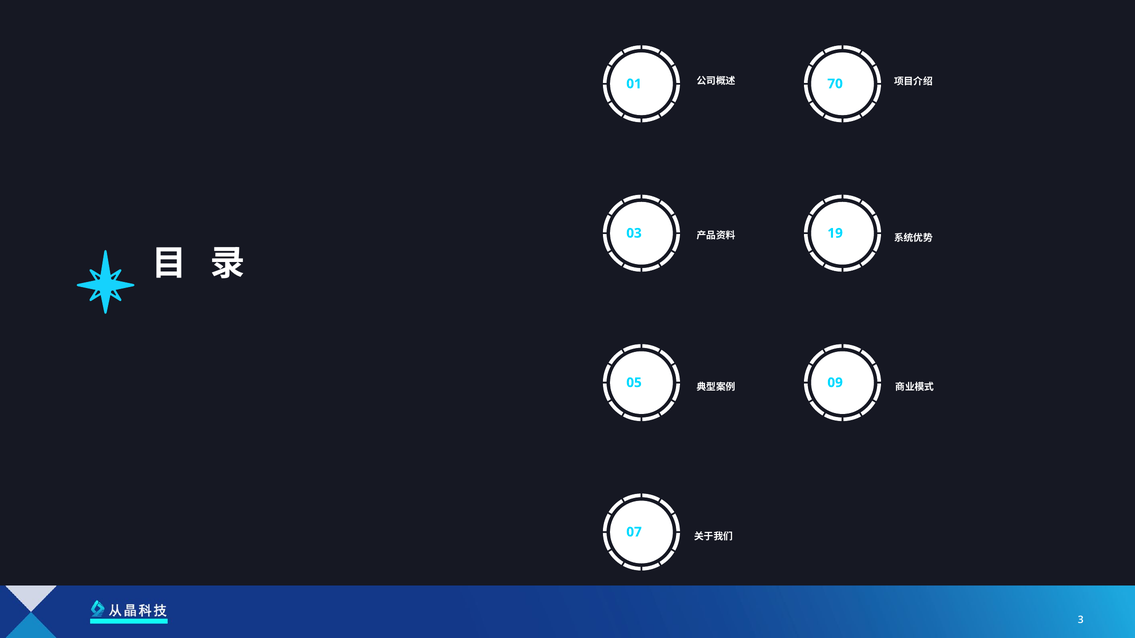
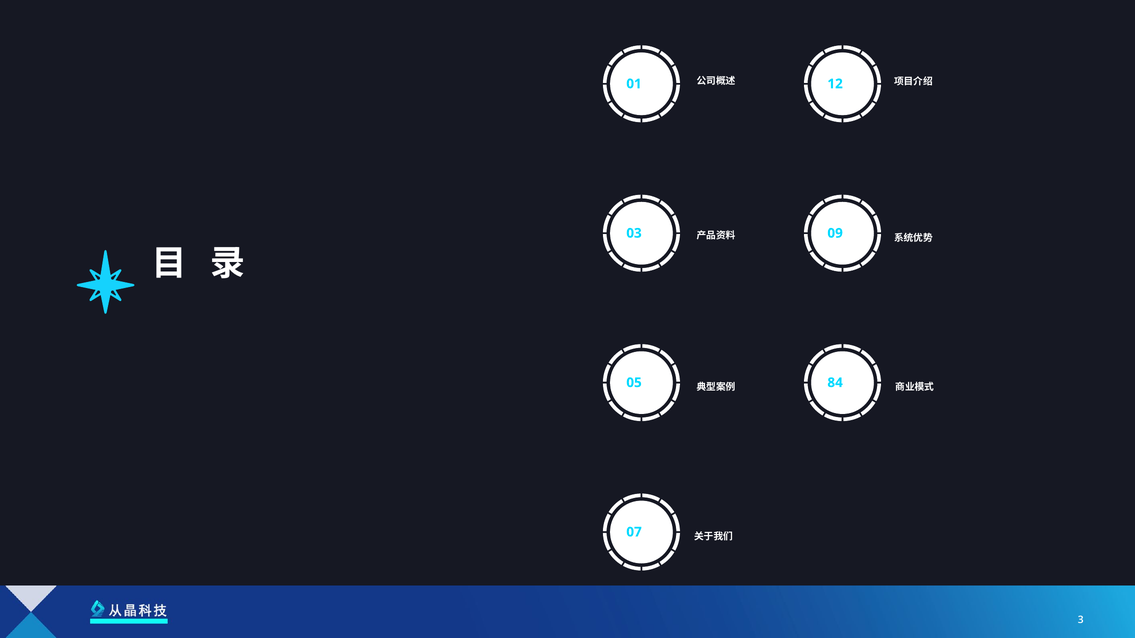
70: 70 -> 12
19: 19 -> 09
09: 09 -> 84
